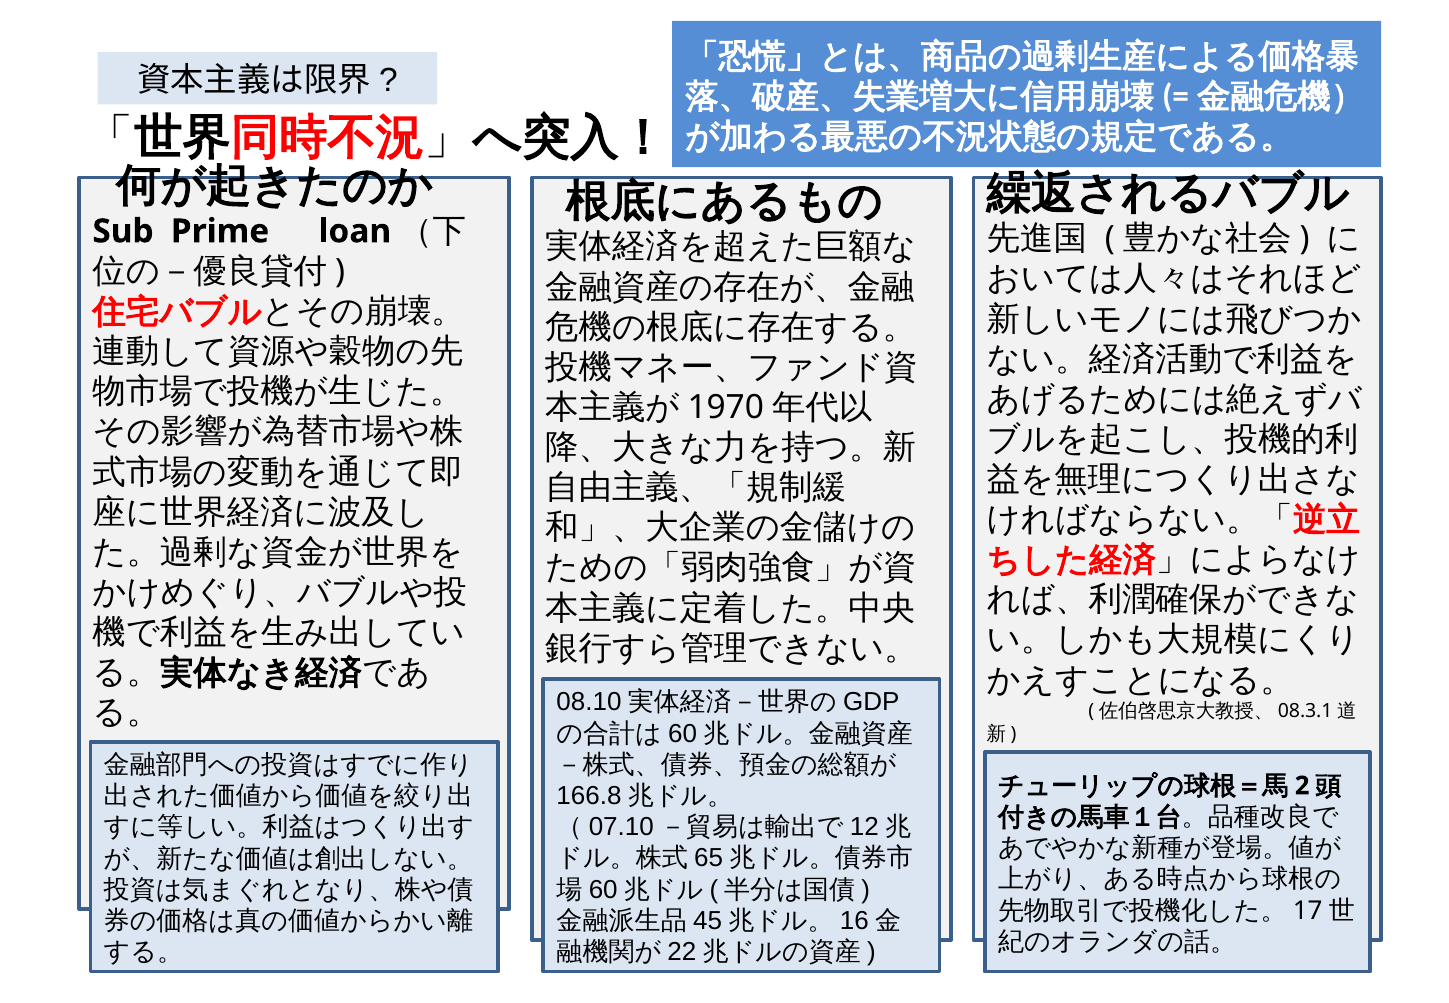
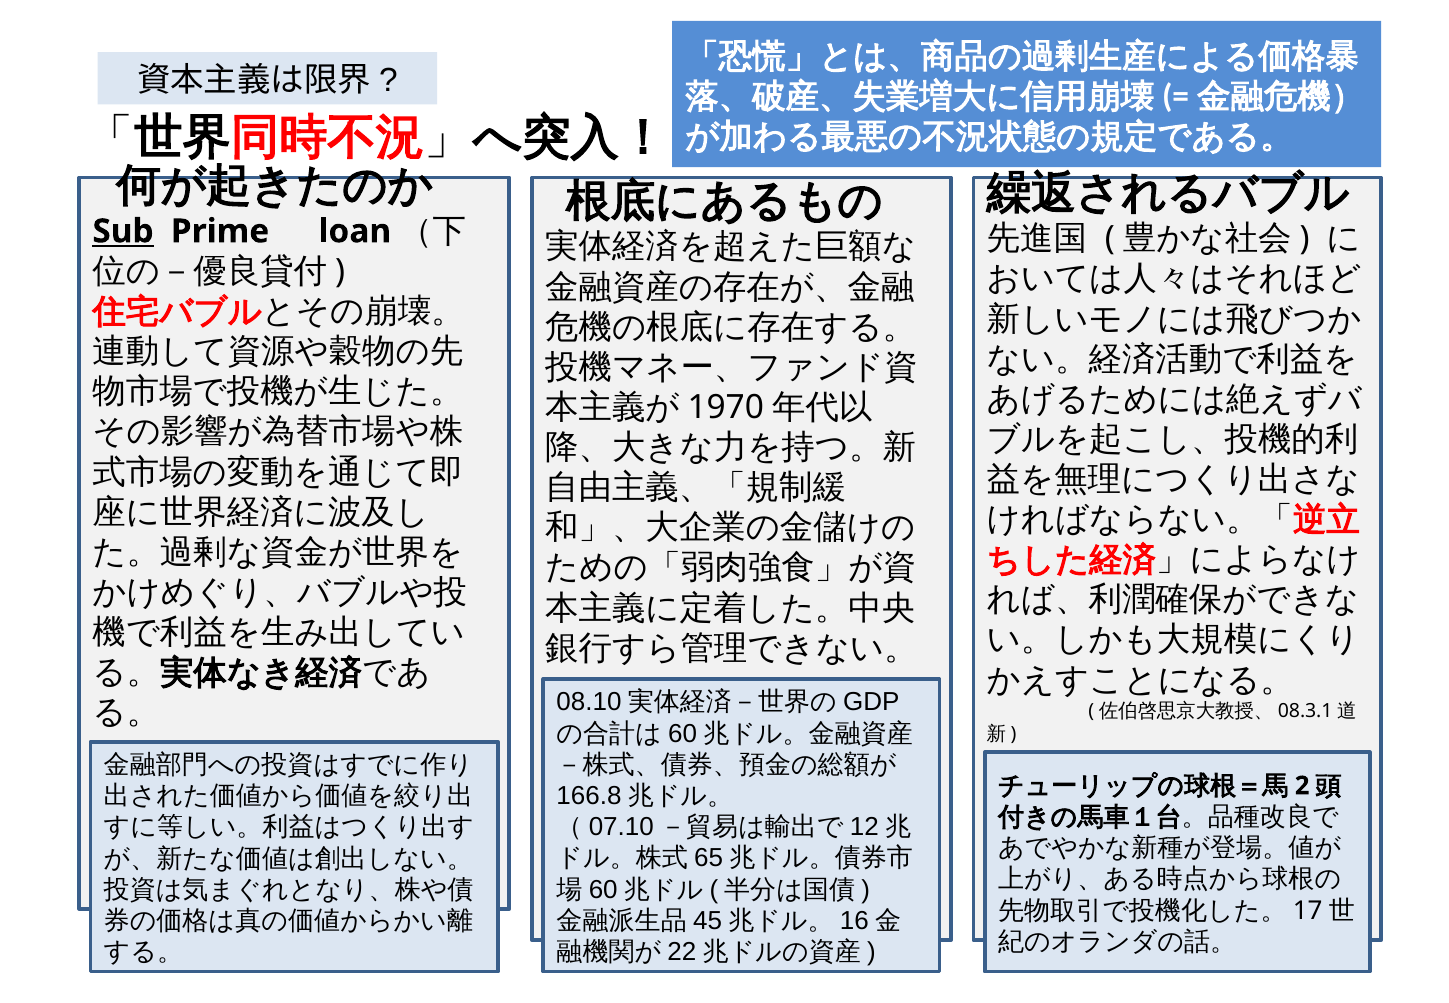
Sub underline: none -> present
